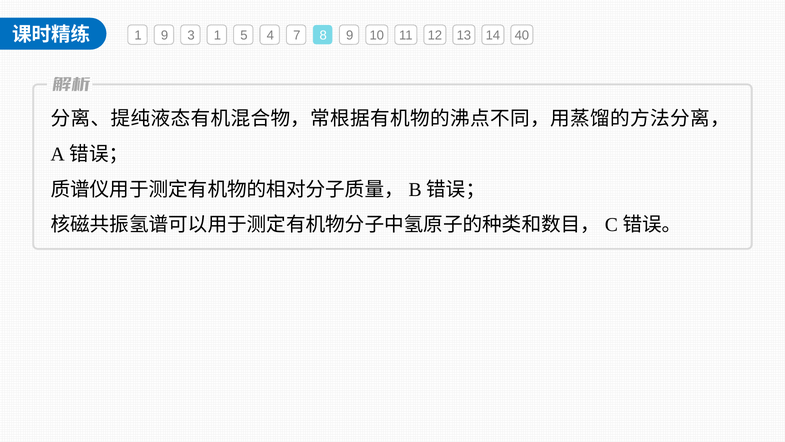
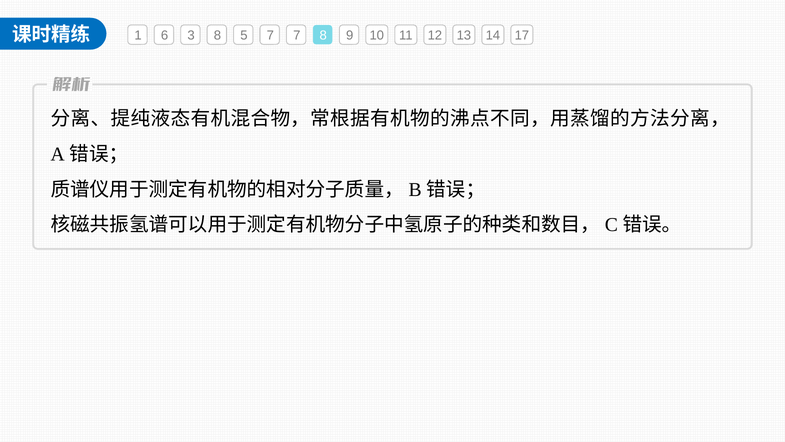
1 9: 9 -> 6
3 1: 1 -> 8
5 4: 4 -> 7
40: 40 -> 17
